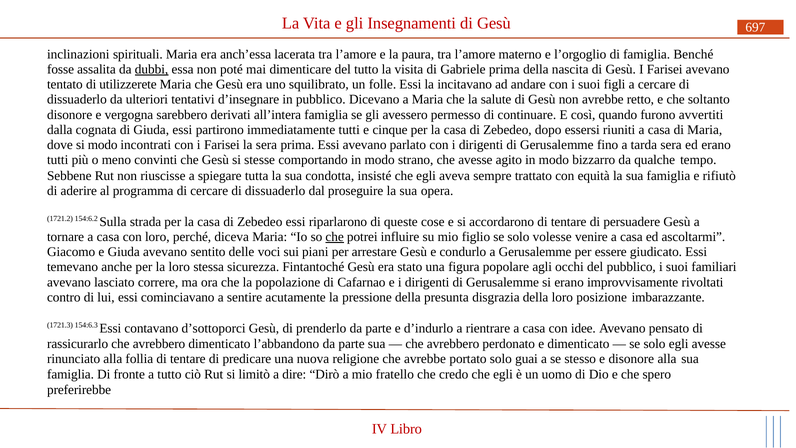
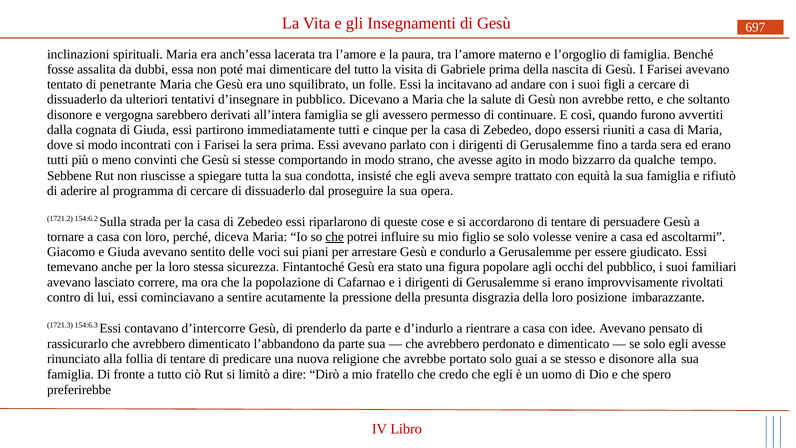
dubbi underline: present -> none
utilizzerete: utilizzerete -> penetrante
d’sottoporci: d’sottoporci -> d’intercorre
